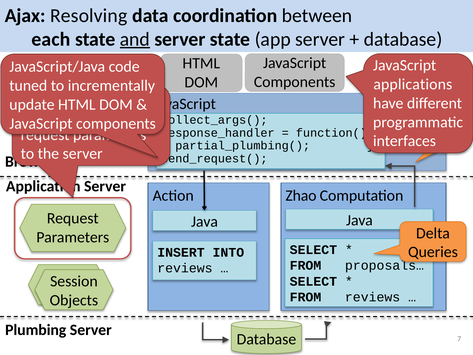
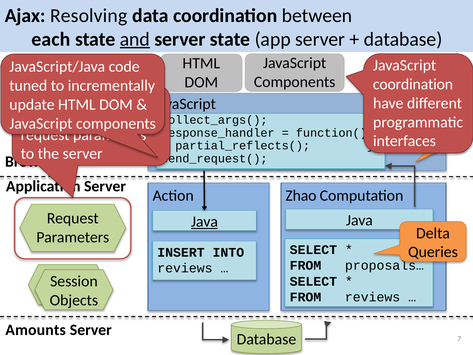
applications at (413, 84): applications -> coordination
partial_plumbing(: partial_plumbing( -> partial_reflects(
Java at (204, 221) underline: none -> present
Plumbing: Plumbing -> Amounts
